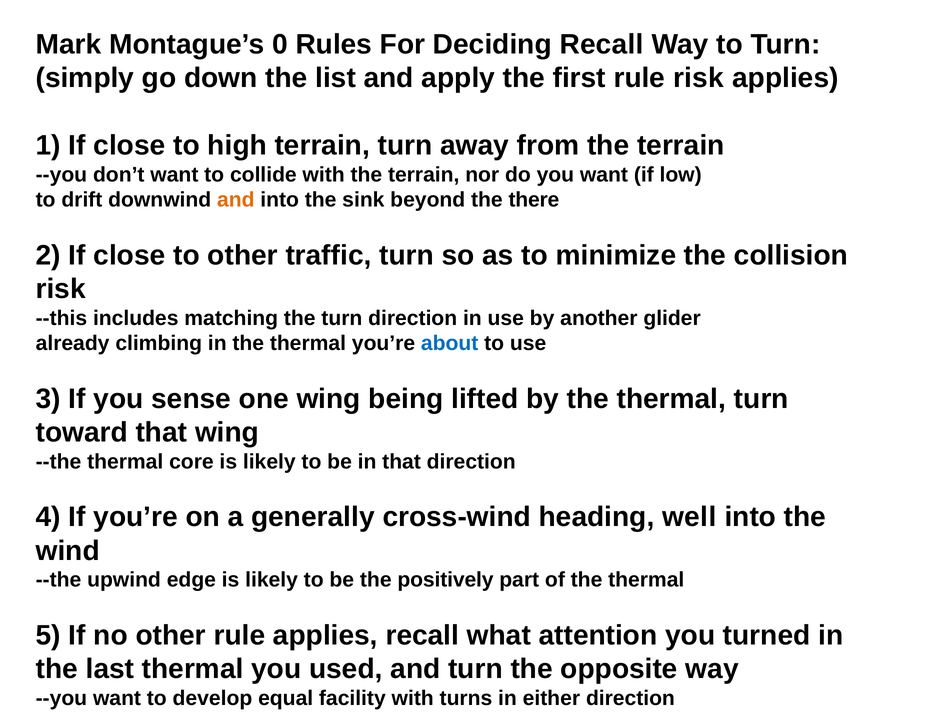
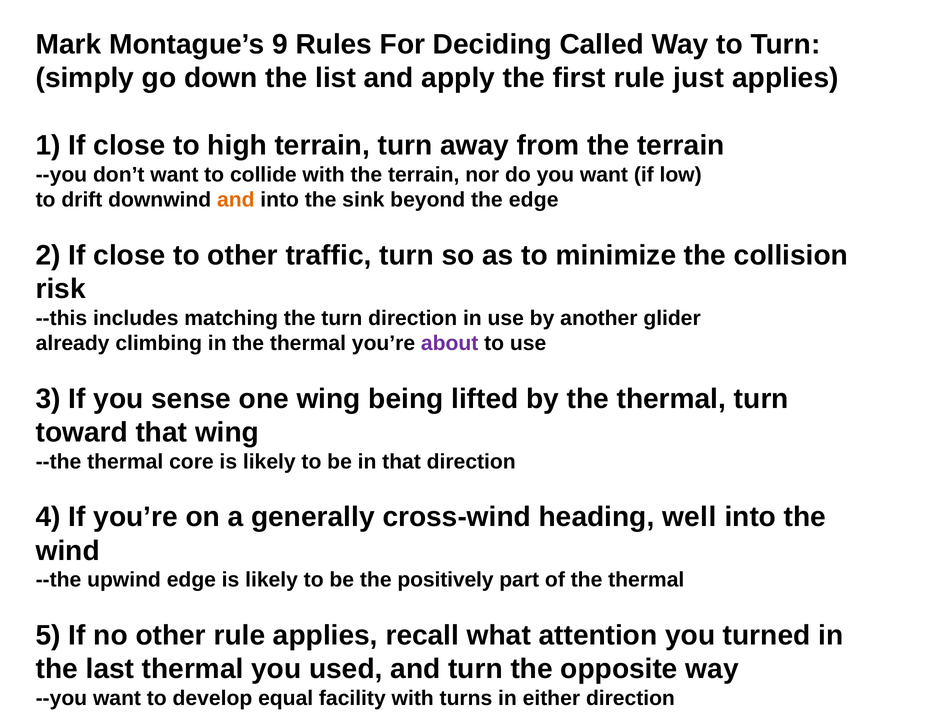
0: 0 -> 9
Deciding Recall: Recall -> Called
rule risk: risk -> just
the there: there -> edge
about colour: blue -> purple
